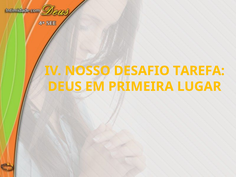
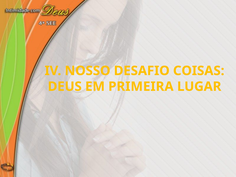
TAREFA: TAREFA -> COISAS
